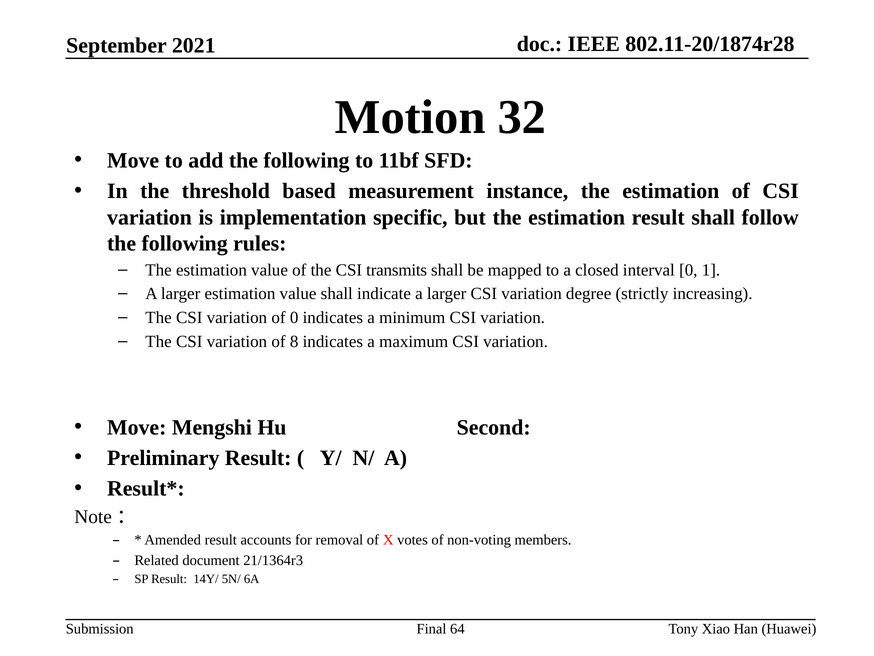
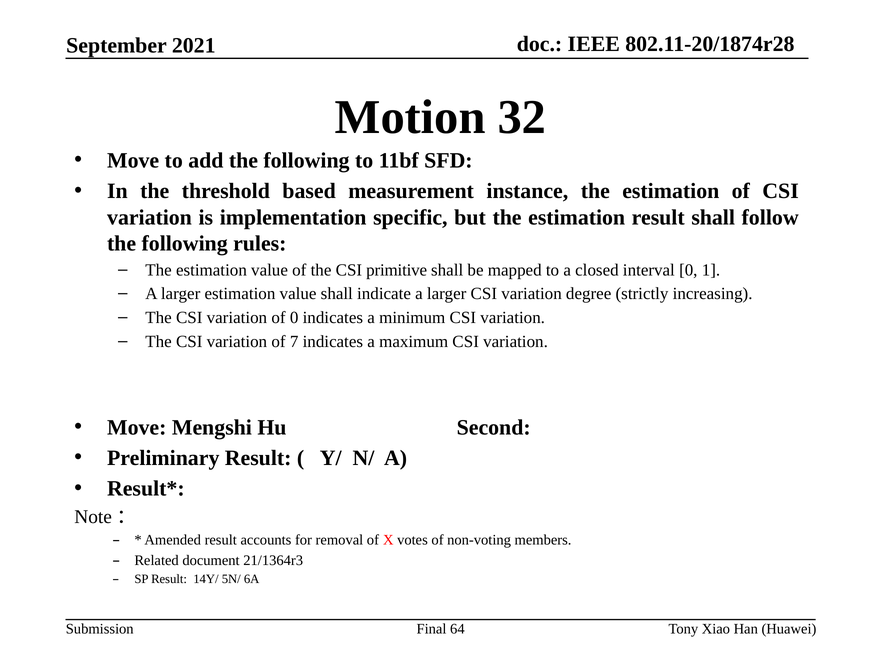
transmits: transmits -> primitive
8: 8 -> 7
